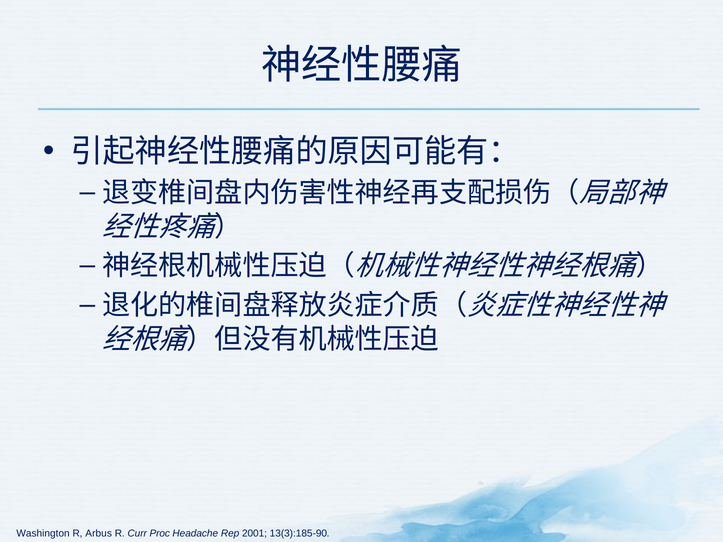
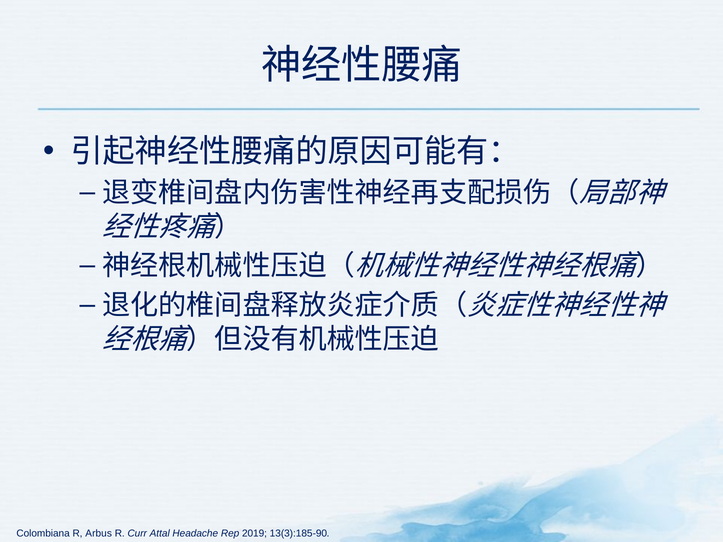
Washington: Washington -> Colombiana
Proc: Proc -> Attal
2001: 2001 -> 2019
